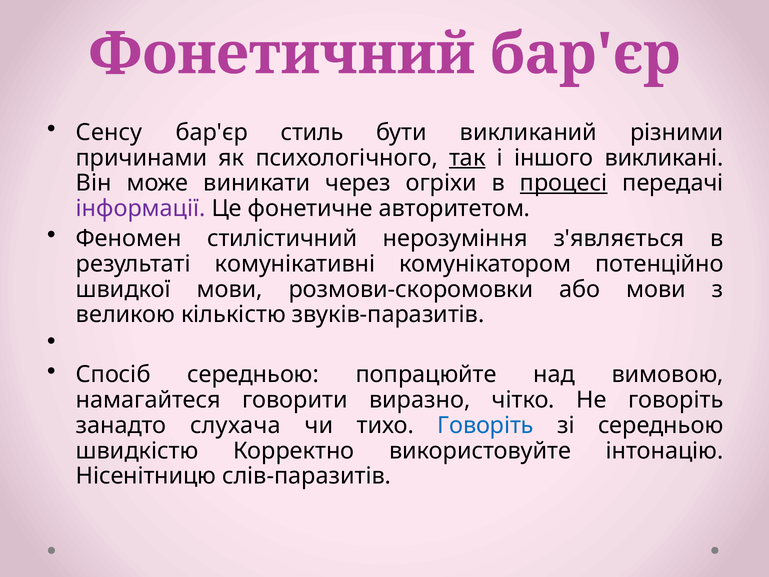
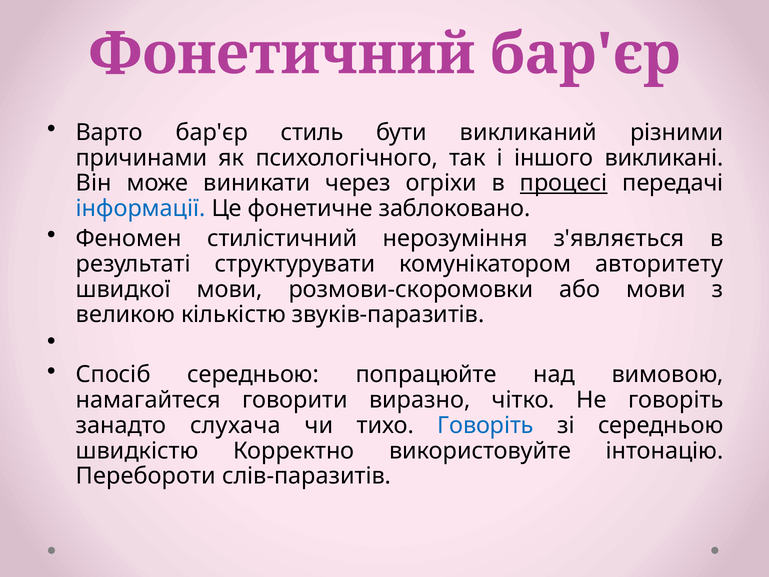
Сенсу: Сенсу -> Варто
так underline: present -> none
інформації colour: purple -> blue
авторитетом: авторитетом -> заблоковано
комунікативні: комунікативні -> структурувати
потенційно: потенційно -> авторитету
Нісенітницю: Нісенітницю -> Перебороти
